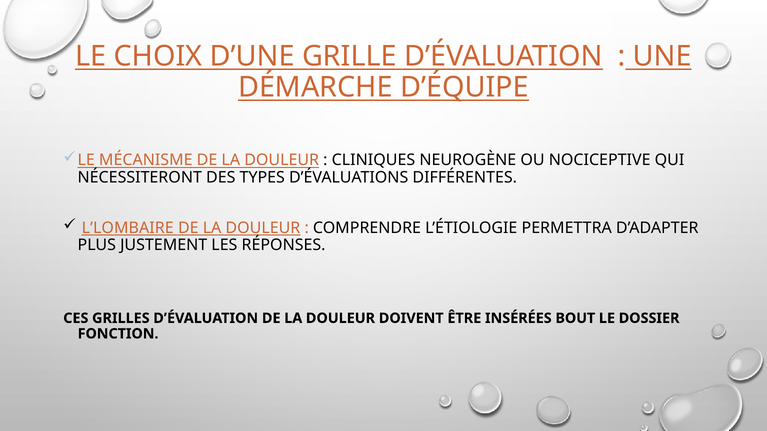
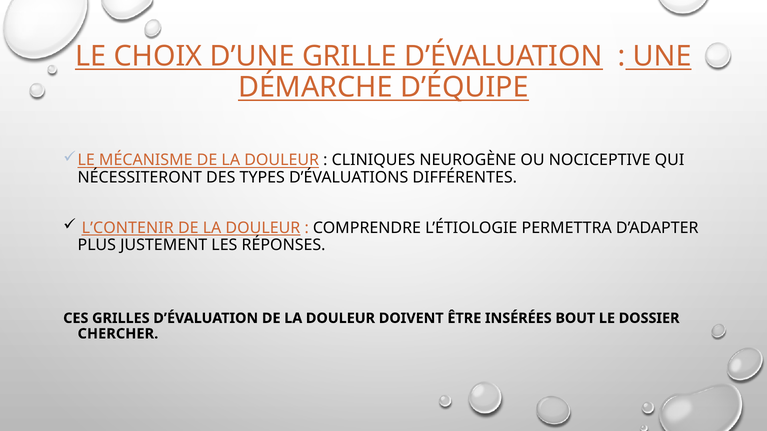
L’LOMBAIRE: L’LOMBAIRE -> L’CONTENIR
FONCTION: FONCTION -> CHERCHER
